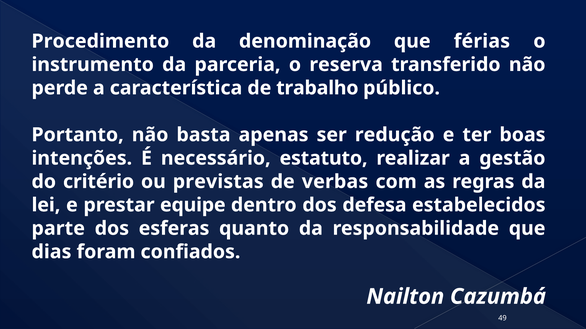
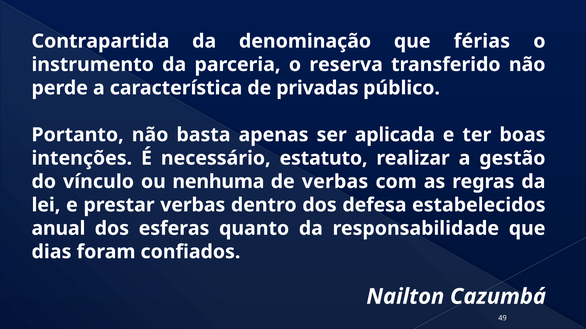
Procedimento: Procedimento -> Contrapartida
trabalho: trabalho -> privadas
redução: redução -> aplicada
critério: critério -> vínculo
previstas: previstas -> nenhuma
prestar equipe: equipe -> verbas
parte: parte -> anual
